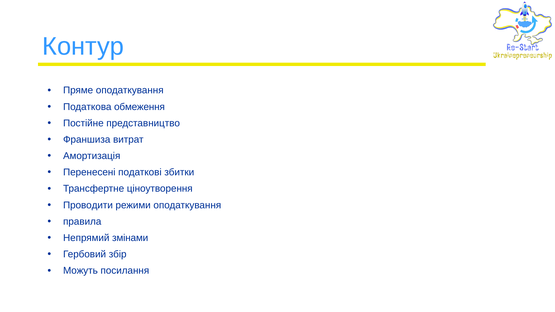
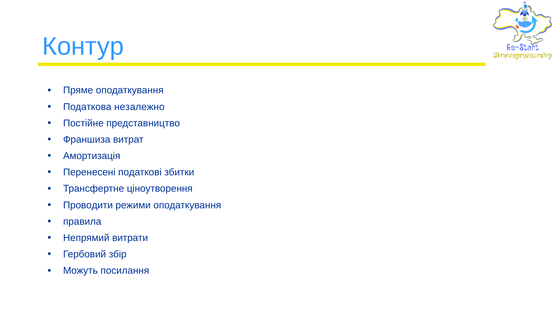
обмеження: обмеження -> незалежно
змінами: змінами -> витрати
